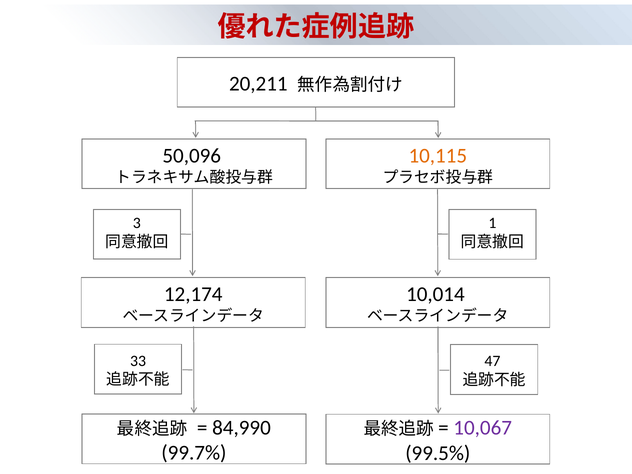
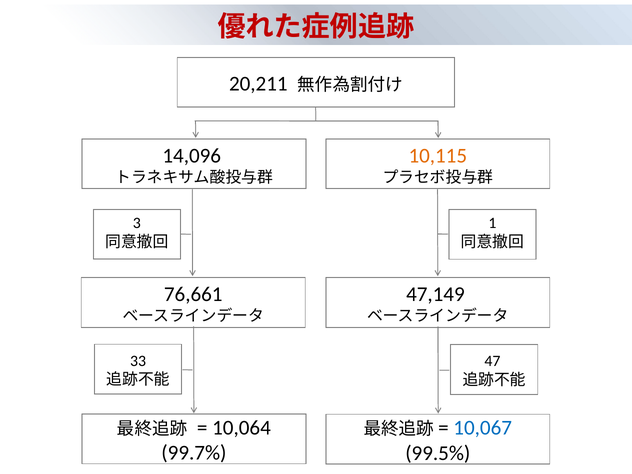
50,096: 50,096 -> 14,096
12,174: 12,174 -> 76,661
10,014: 10,014 -> 47,149
84,990: 84,990 -> 10,064
10,067 colour: purple -> blue
